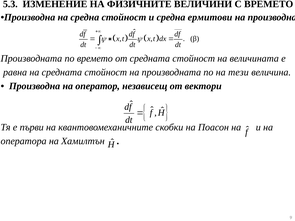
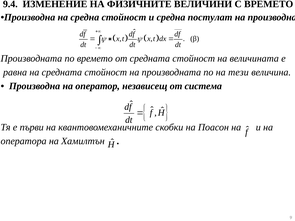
5.3: 5.3 -> 9.4
ермитови: ермитови -> постулат
вектори: вектори -> система
